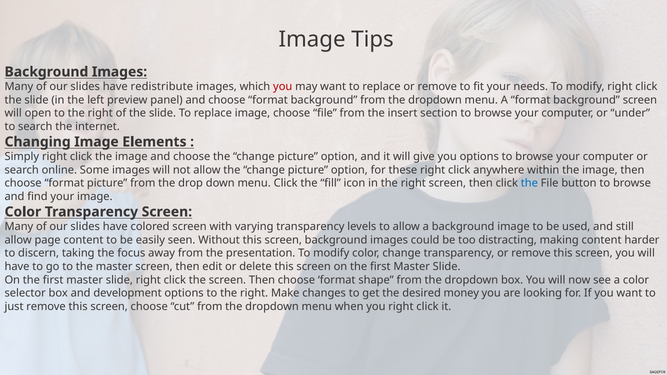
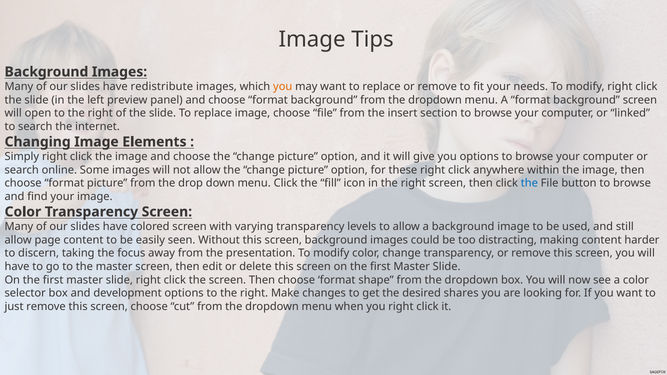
you at (283, 87) colour: red -> orange
under: under -> linked
money: money -> shares
